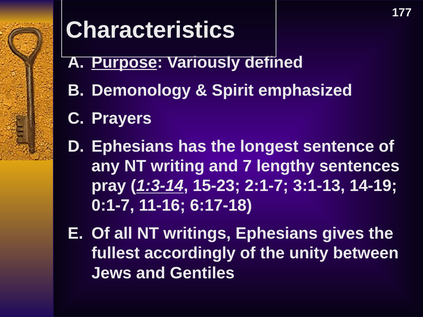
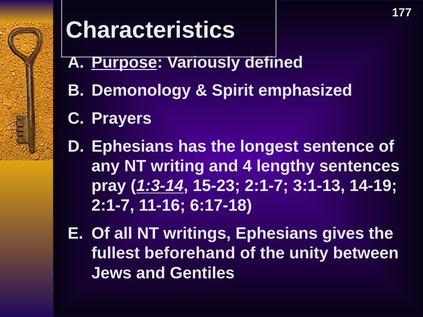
7: 7 -> 4
0:1-7 at (113, 206): 0:1-7 -> 2:1-7
accordingly: accordingly -> beforehand
